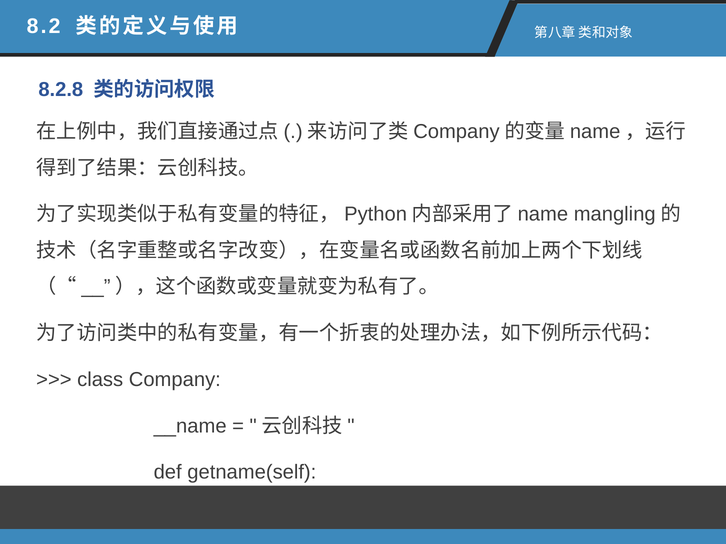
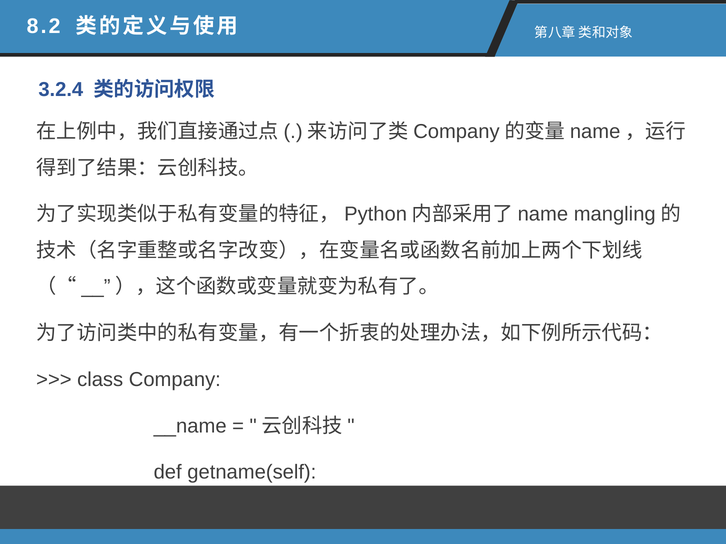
8.2.8: 8.2.8 -> 3.2.4
